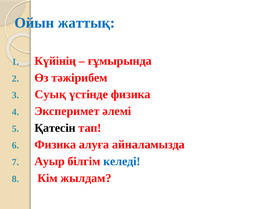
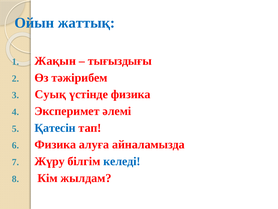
Күйінің: Күйінің -> Жақын
ғұмырында: ғұмырында -> тығыздығы
Қатесін colour: black -> blue
Ауыр: Ауыр -> Жүру
